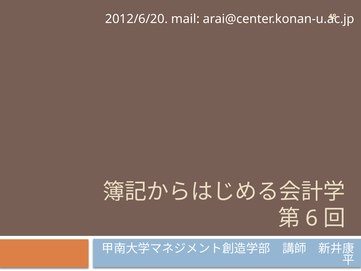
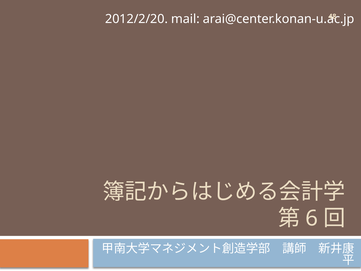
2012/6/20: 2012/6/20 -> 2012/2/20
